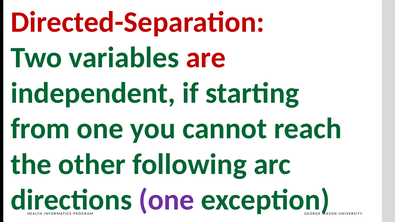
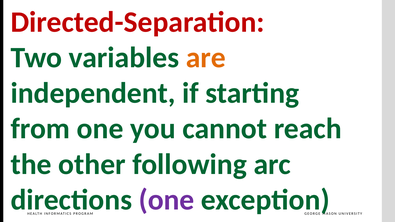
are colour: red -> orange
